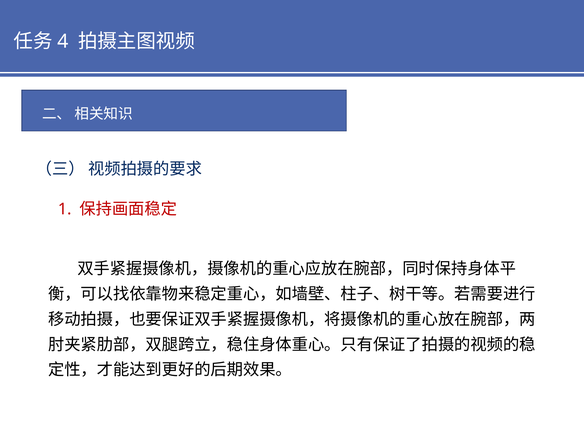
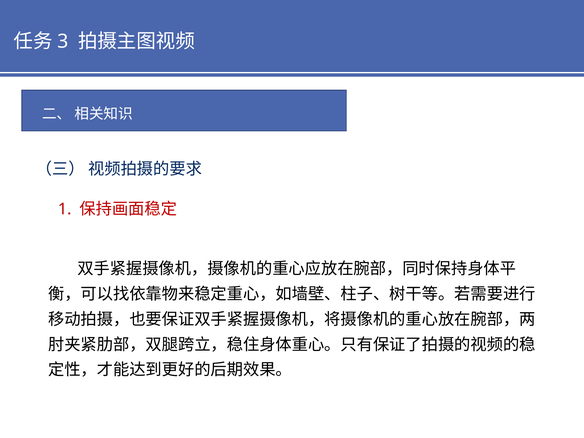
4: 4 -> 3
